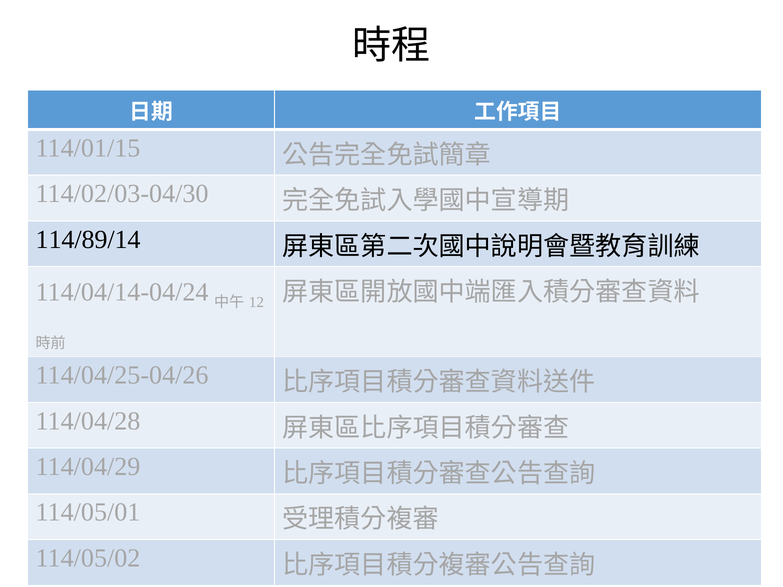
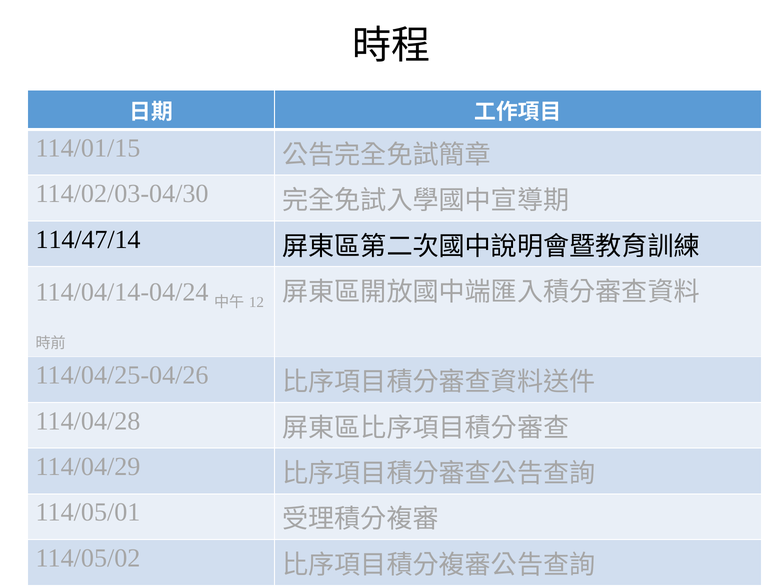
114/89/14: 114/89/14 -> 114/47/14
